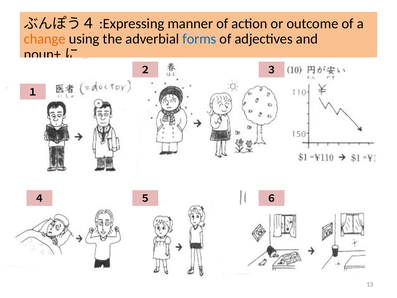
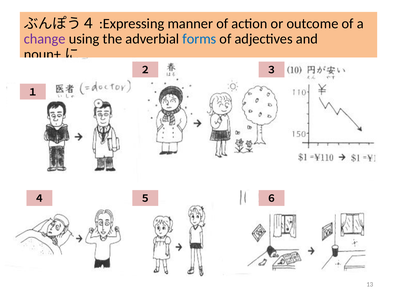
change colour: orange -> purple
